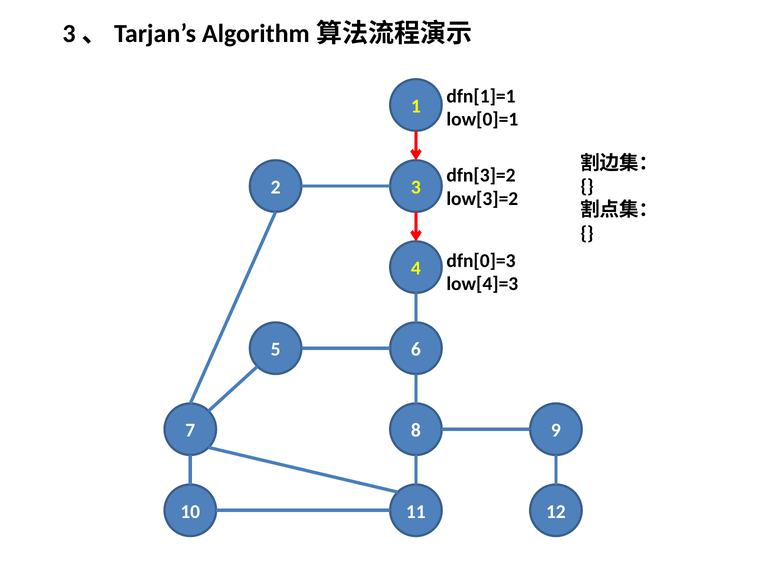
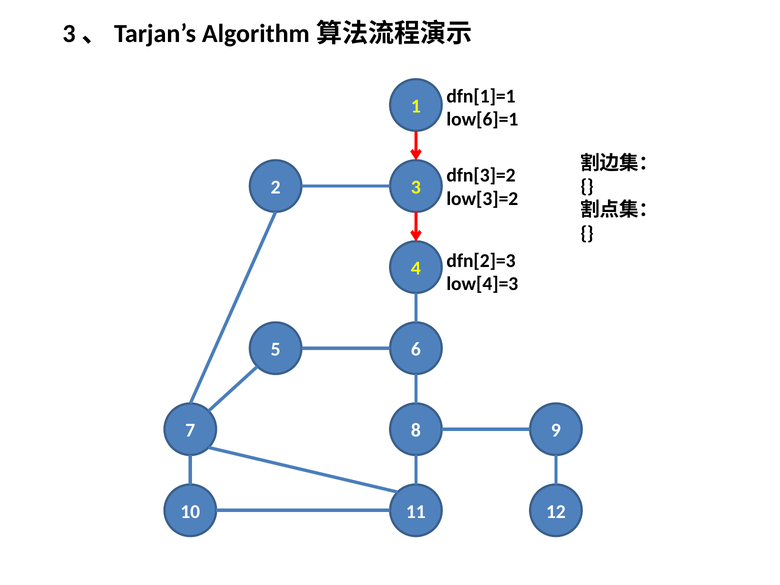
low[0]=1: low[0]=1 -> low[6]=1
dfn[0]=3: dfn[0]=3 -> dfn[2]=3
